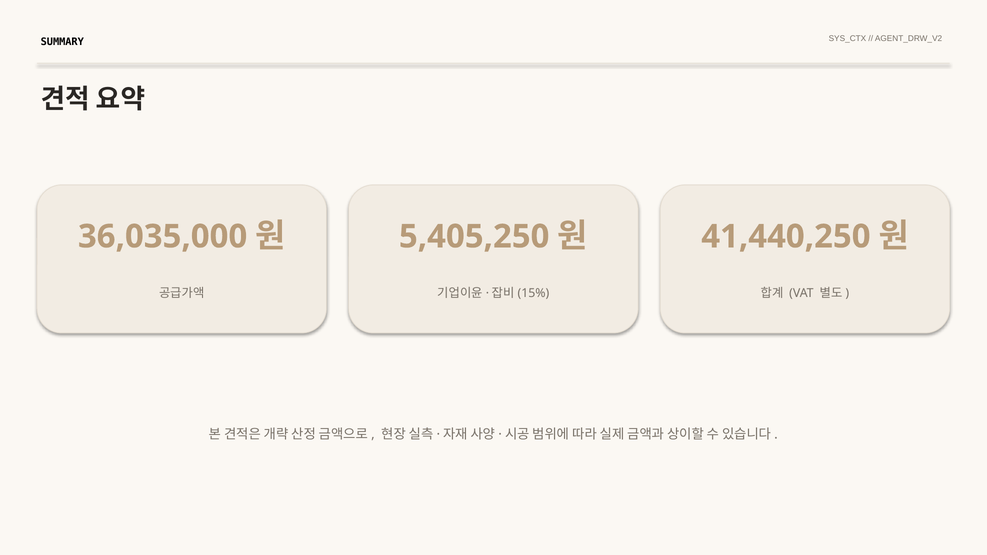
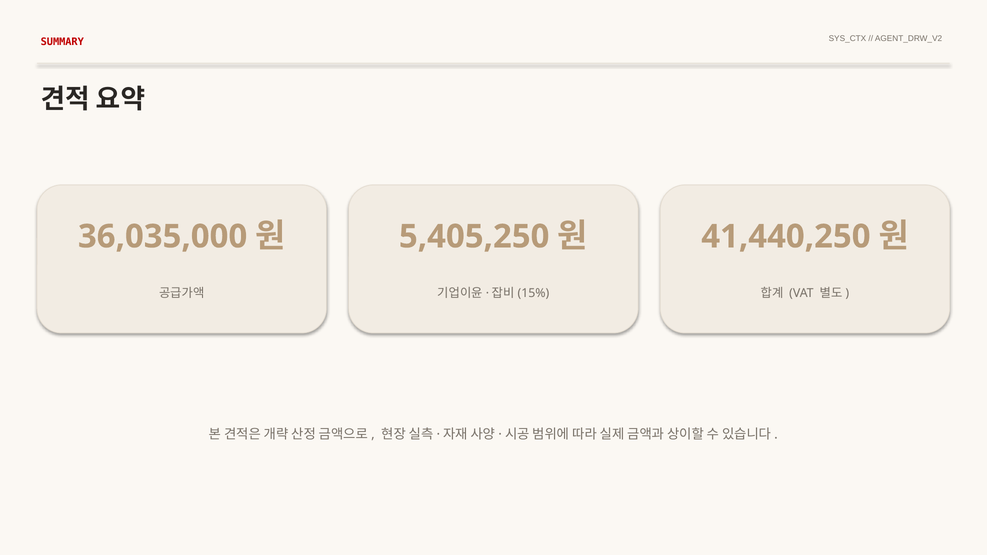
SUMMARY colour: black -> red
